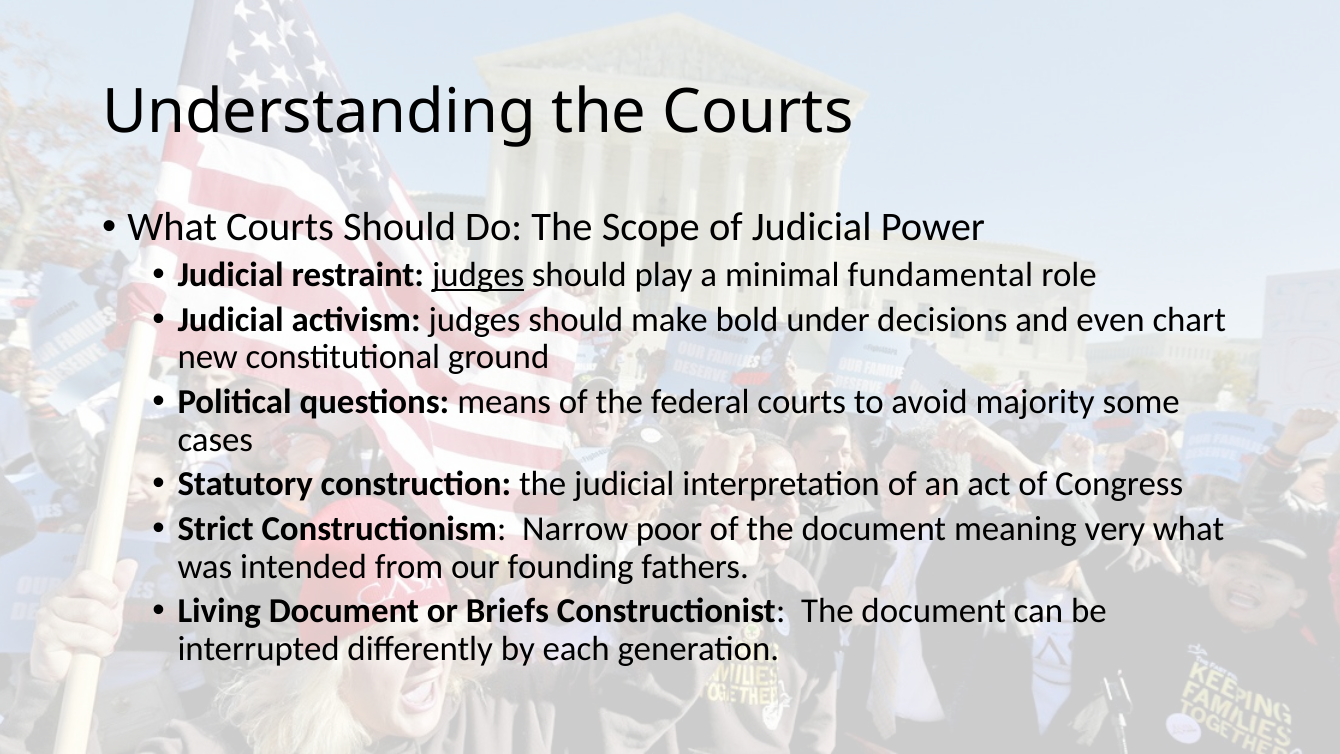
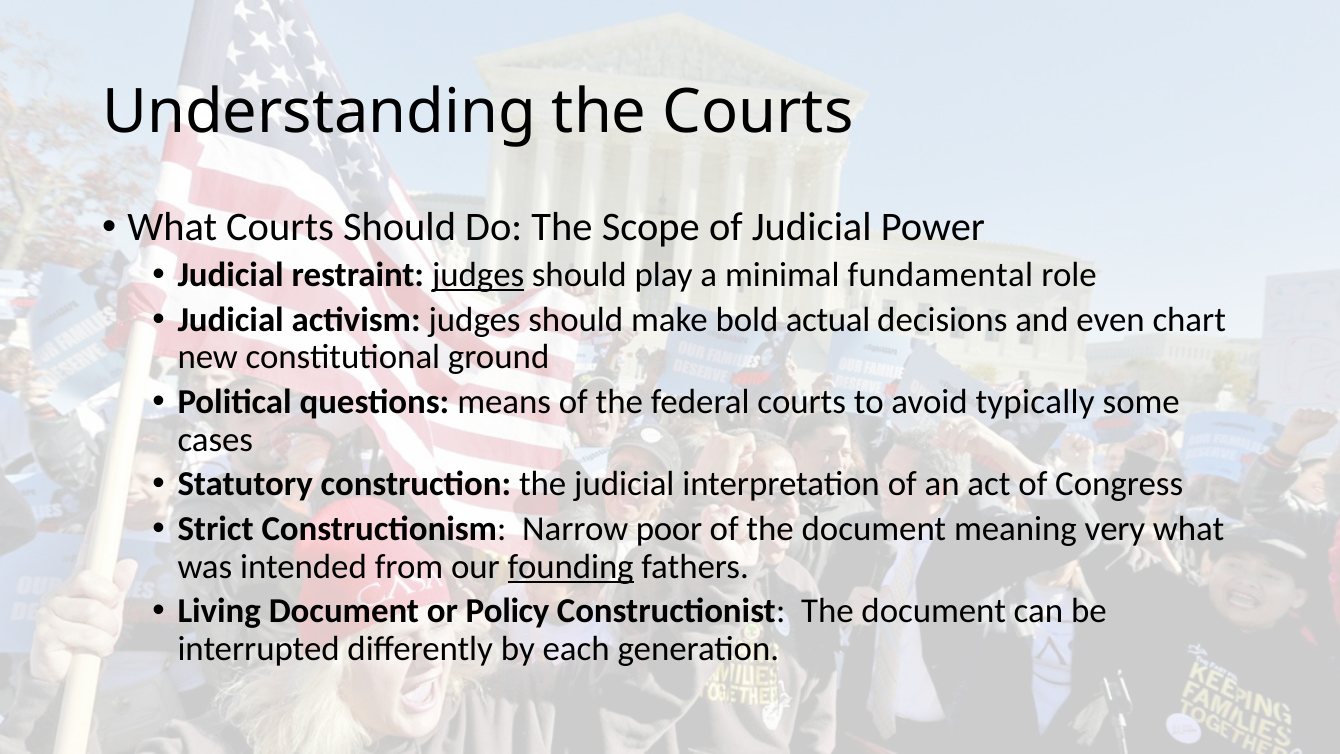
under: under -> actual
majority: majority -> typically
founding underline: none -> present
Briefs: Briefs -> Policy
